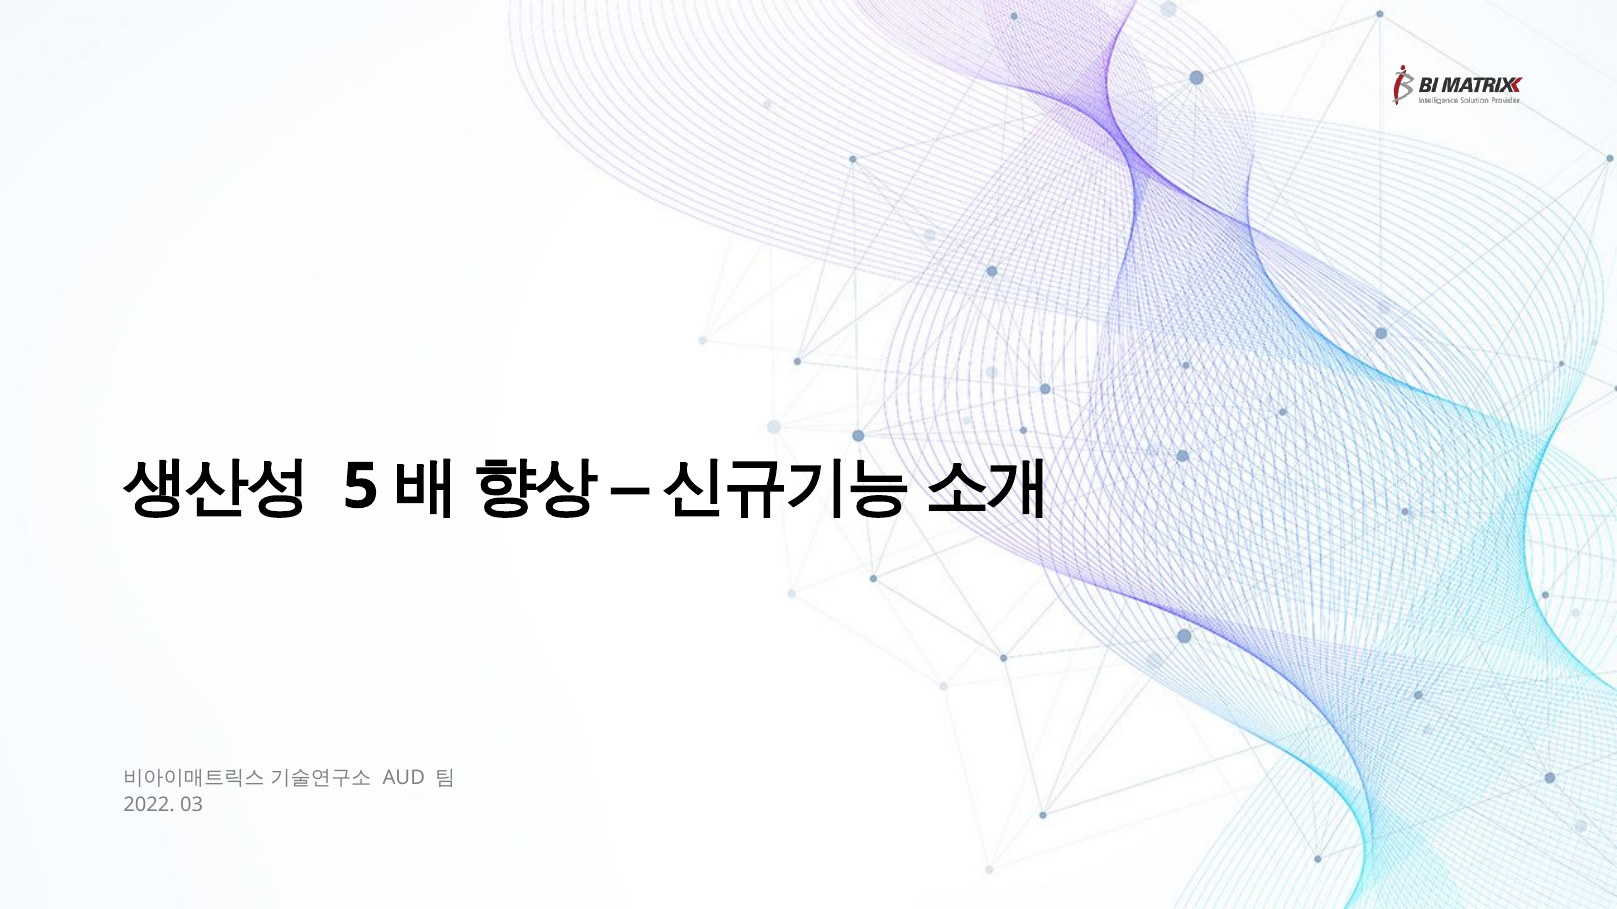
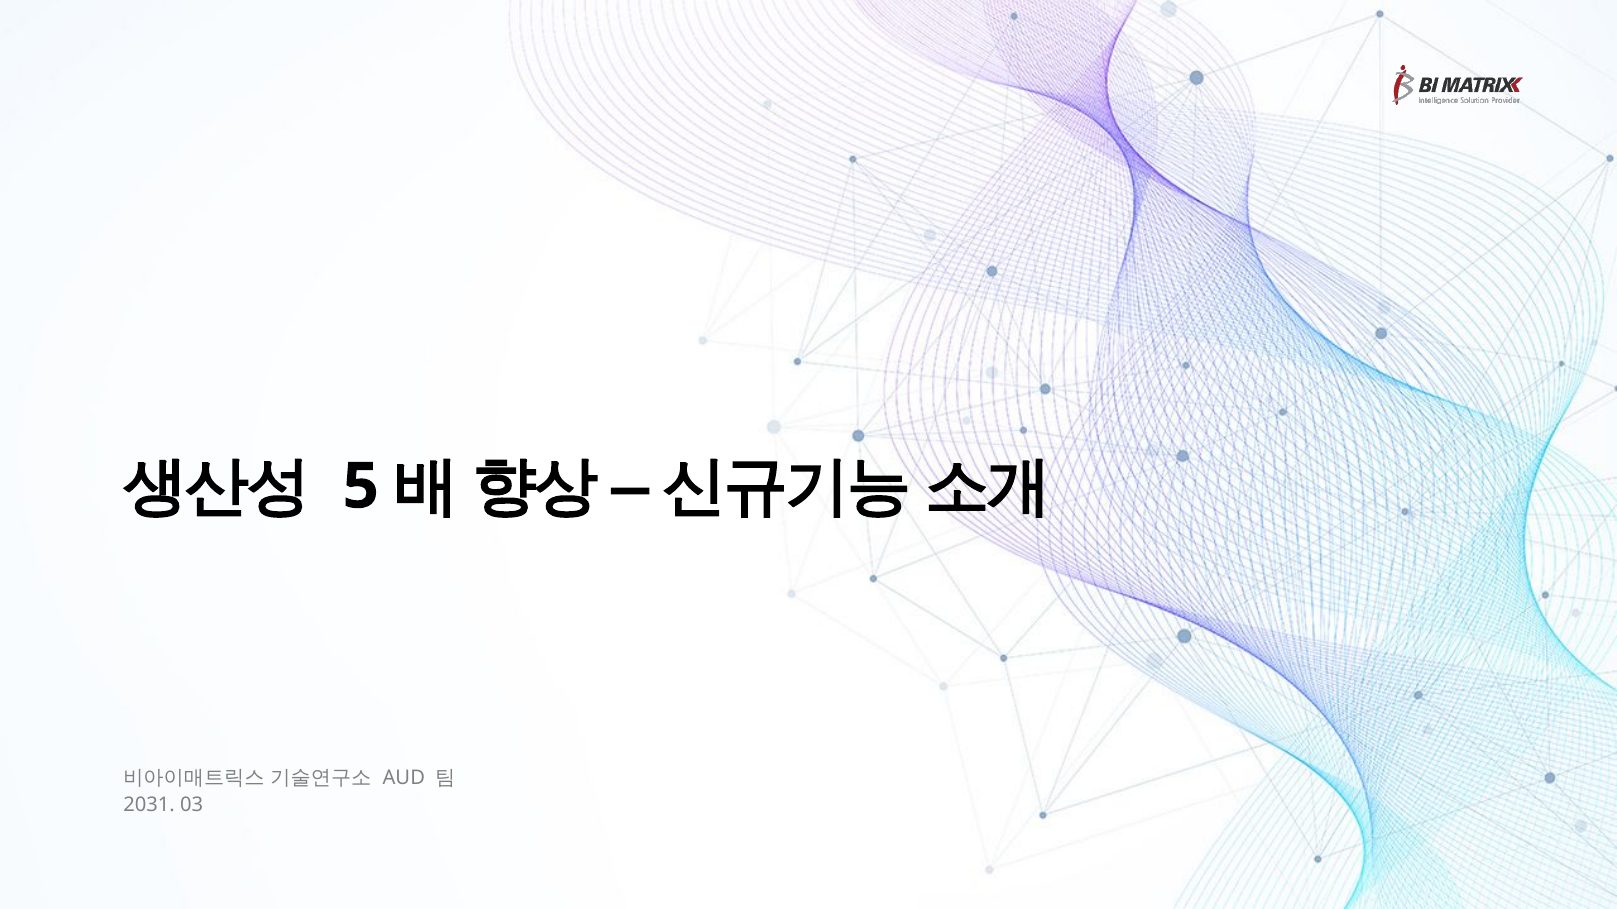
2022: 2022 -> 2031
